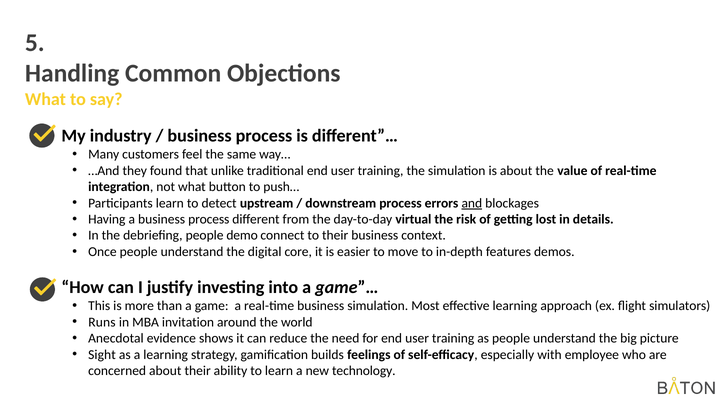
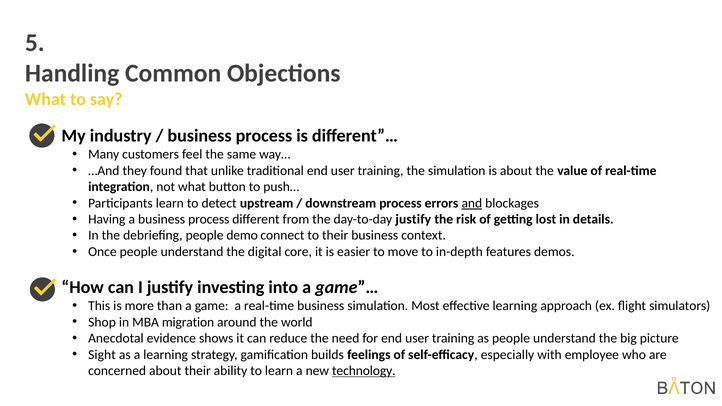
day-to-day virtual: virtual -> justify
Runs: Runs -> Shop
invitation: invitation -> migration
technology underline: none -> present
